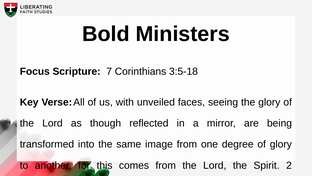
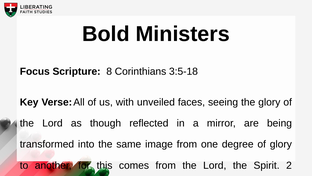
7: 7 -> 8
